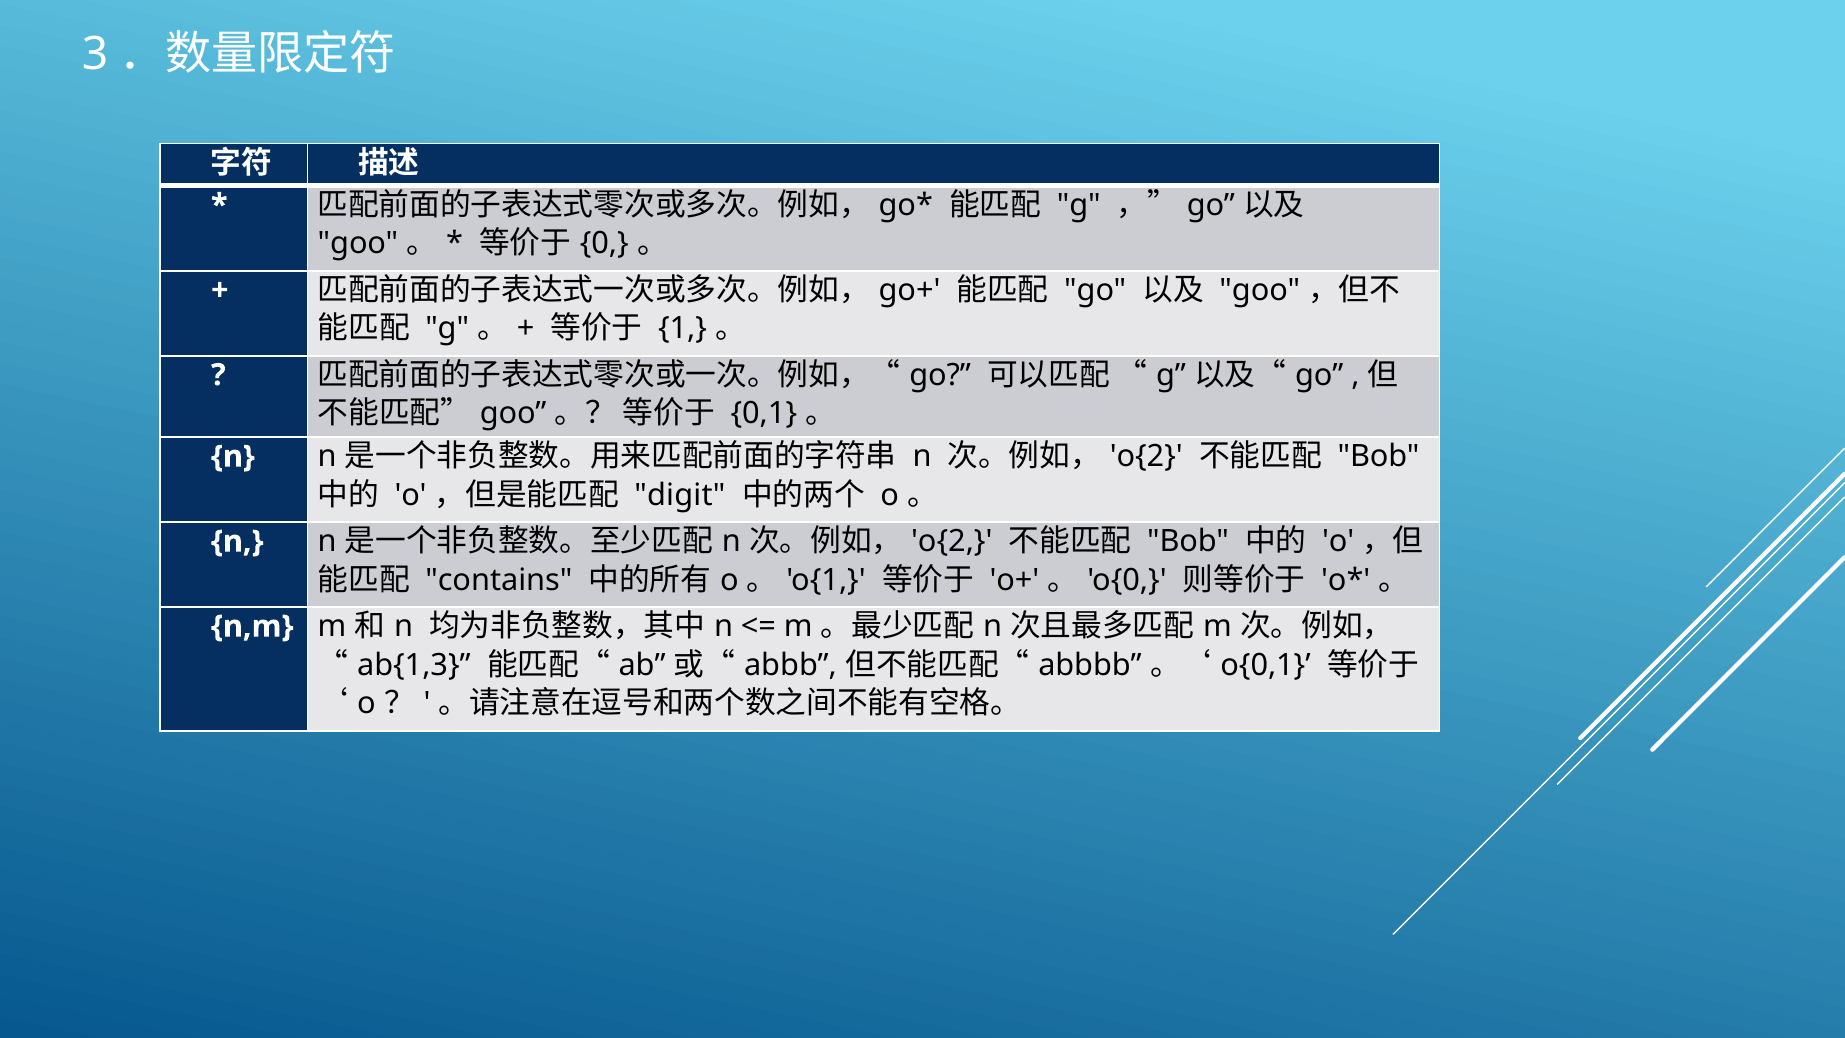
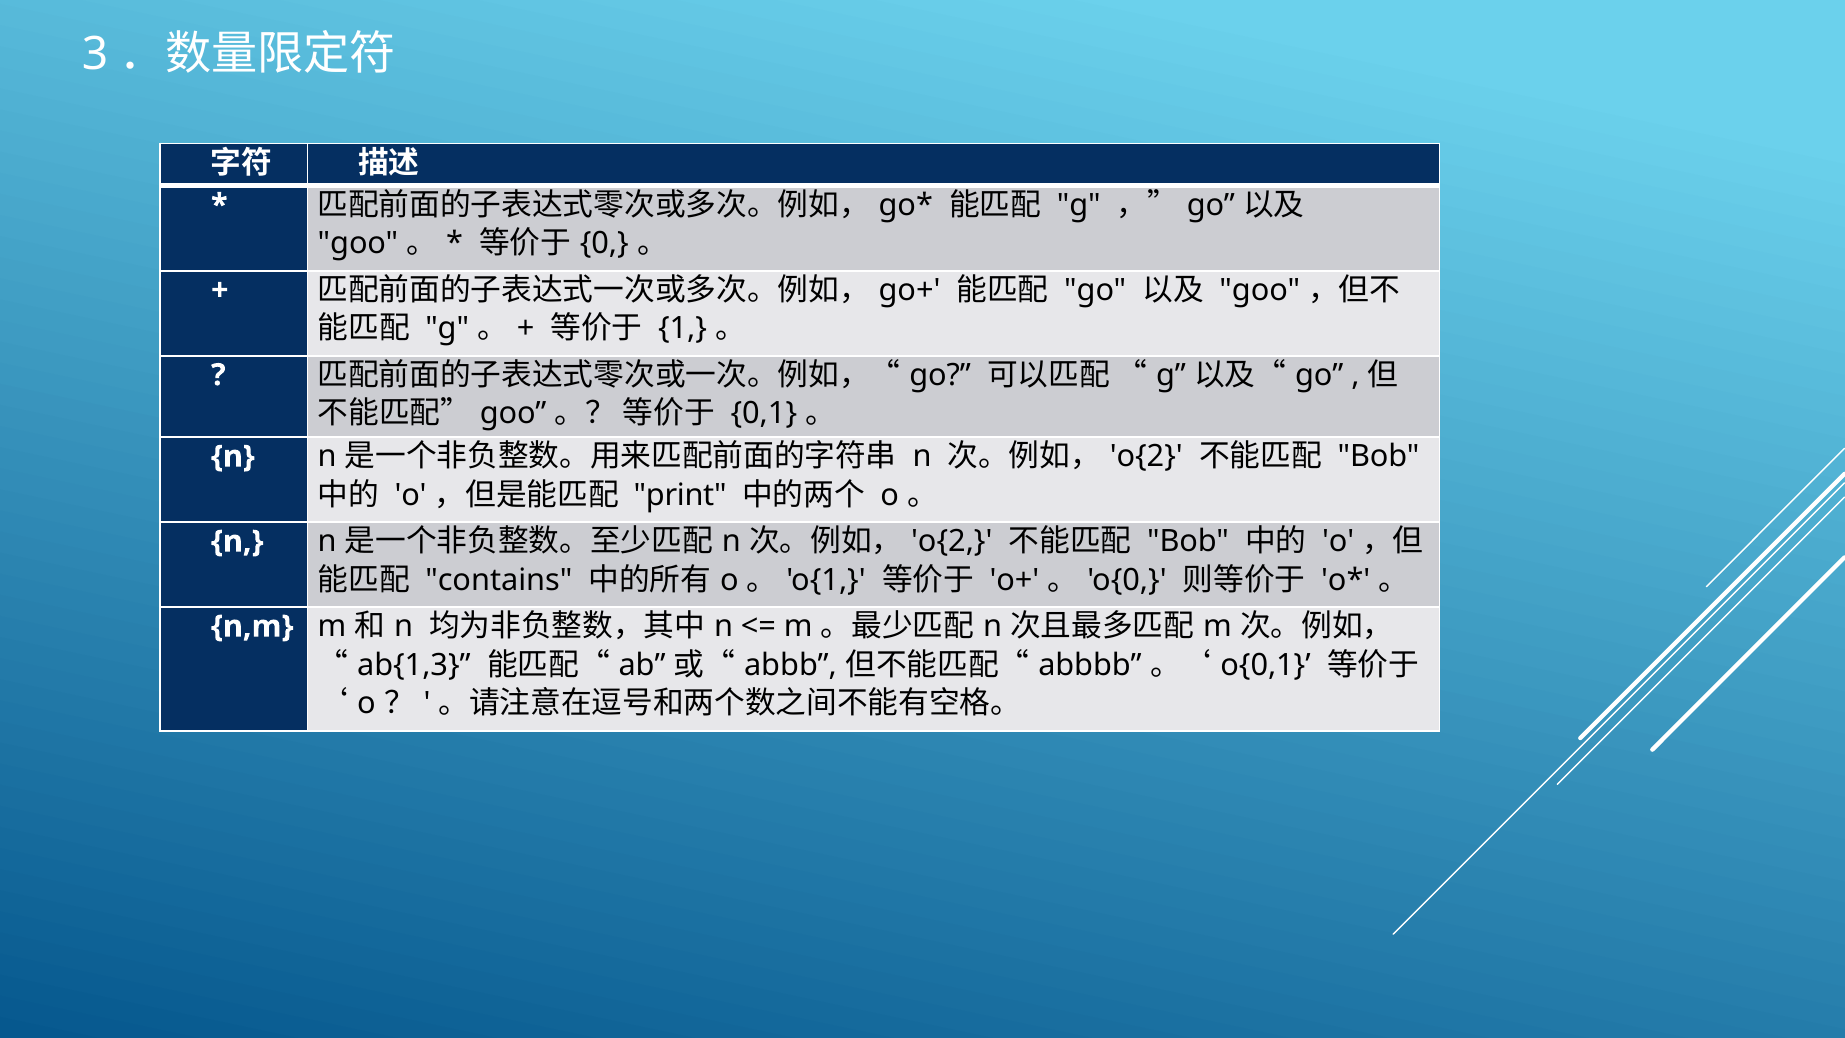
digit: digit -> print
